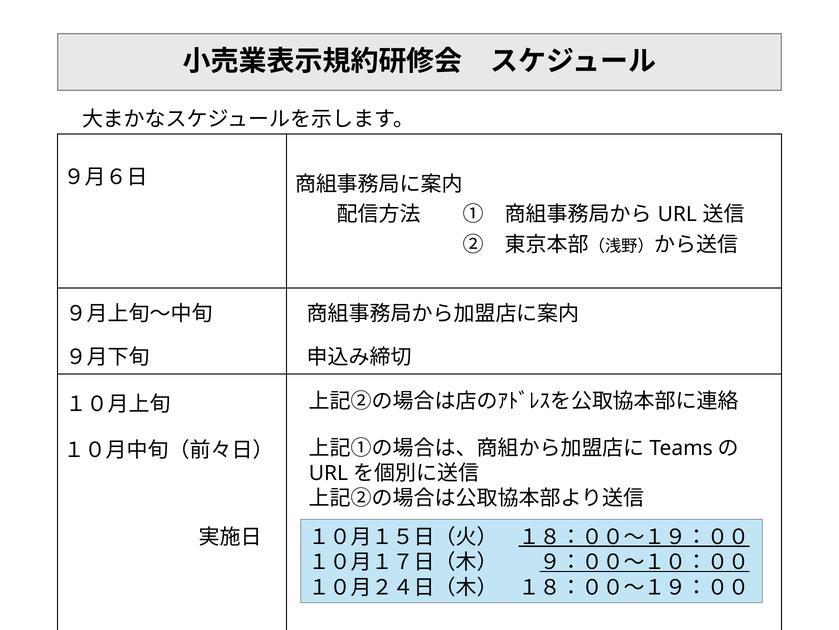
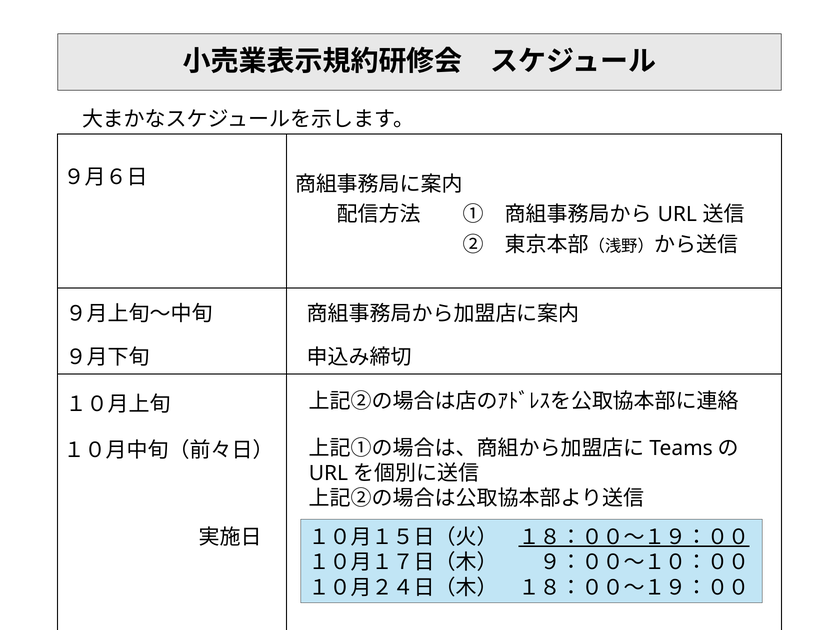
９：００～１０：００ underline: present -> none
